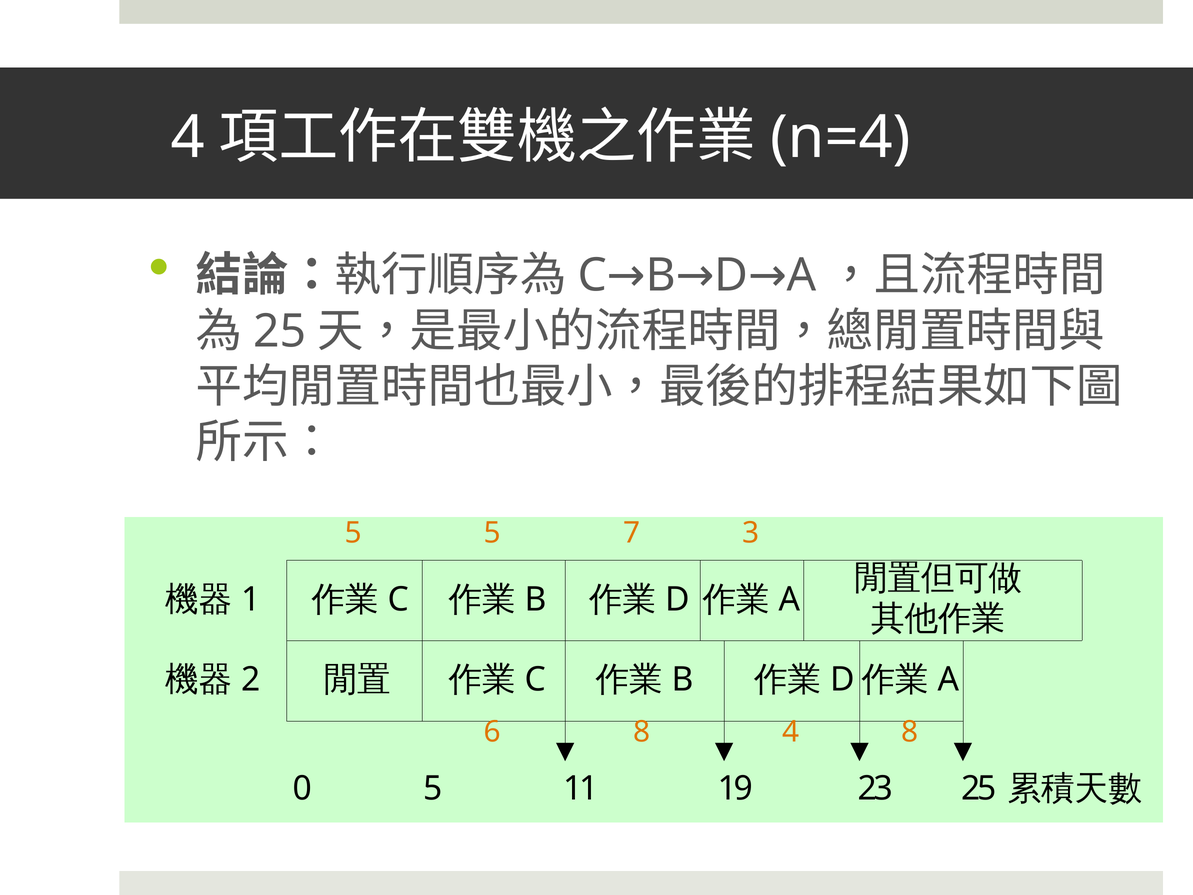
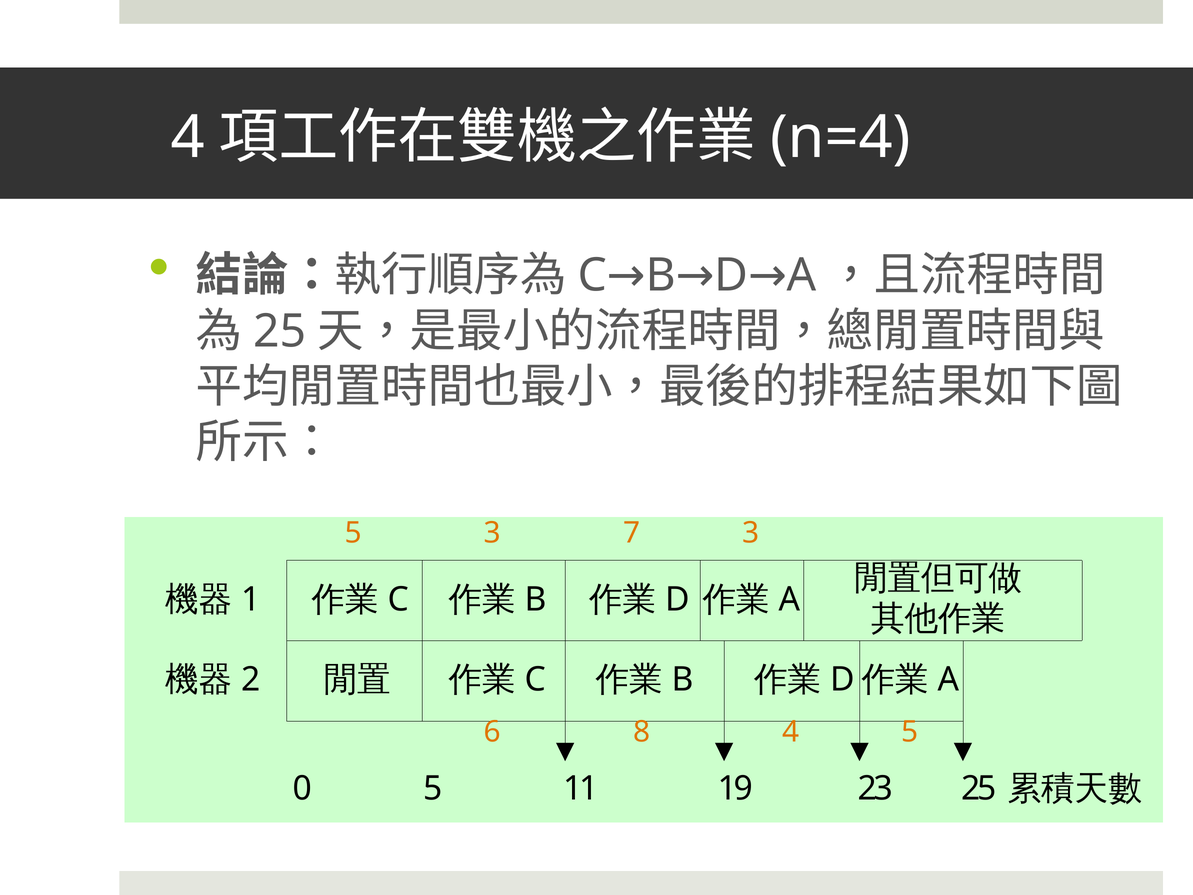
5 5: 5 -> 3
4 8: 8 -> 5
